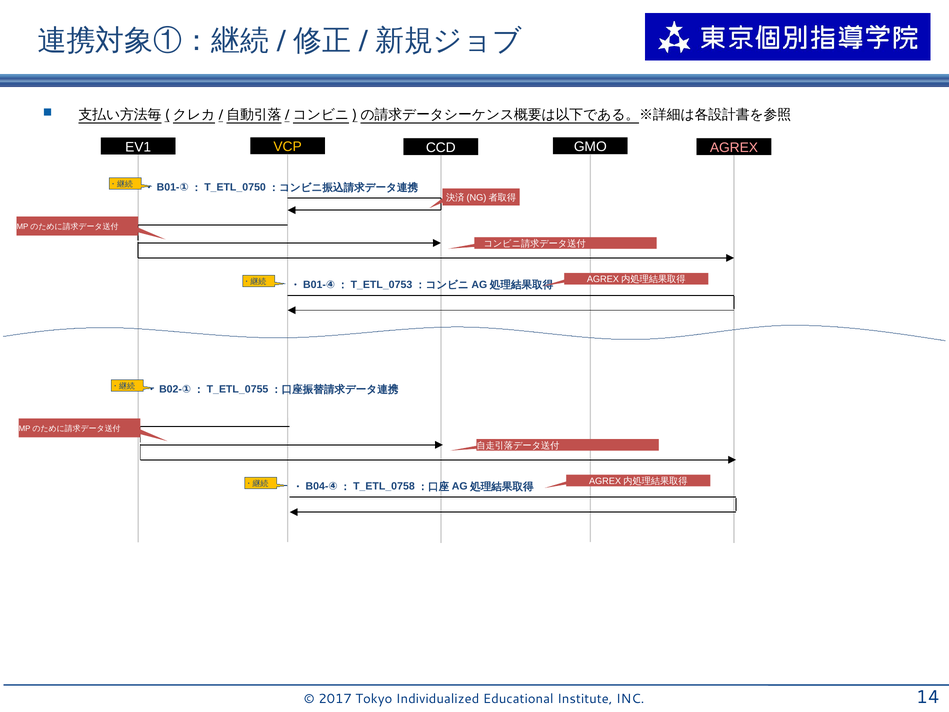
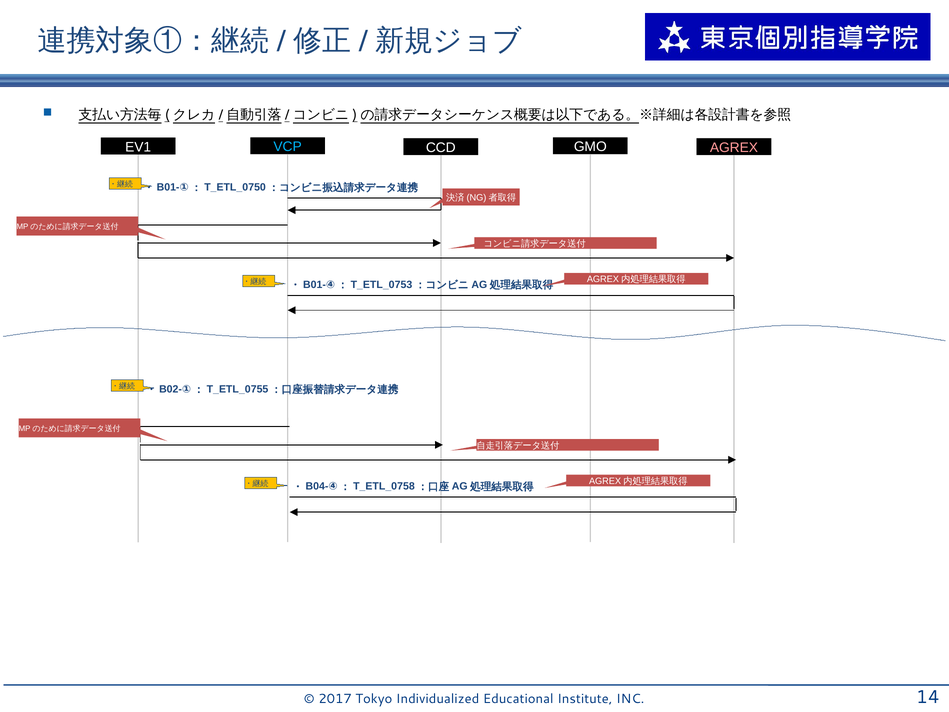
VCP colour: yellow -> light blue
